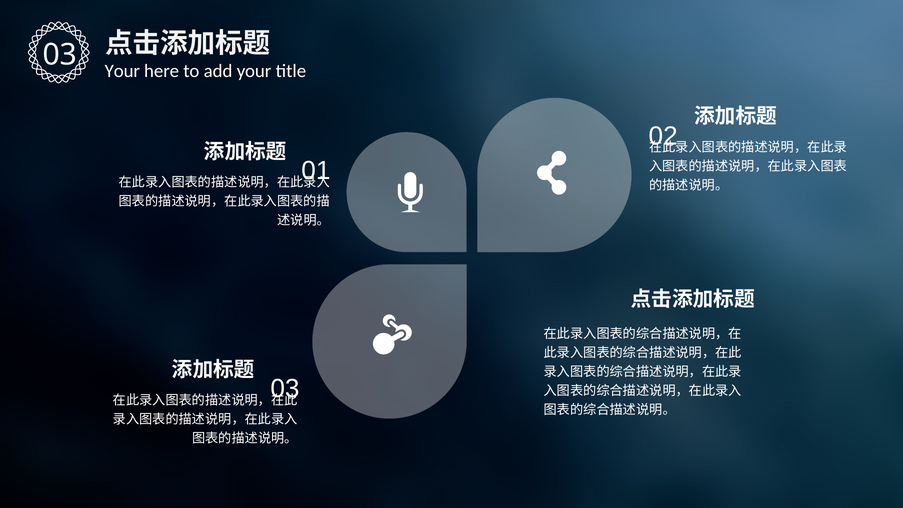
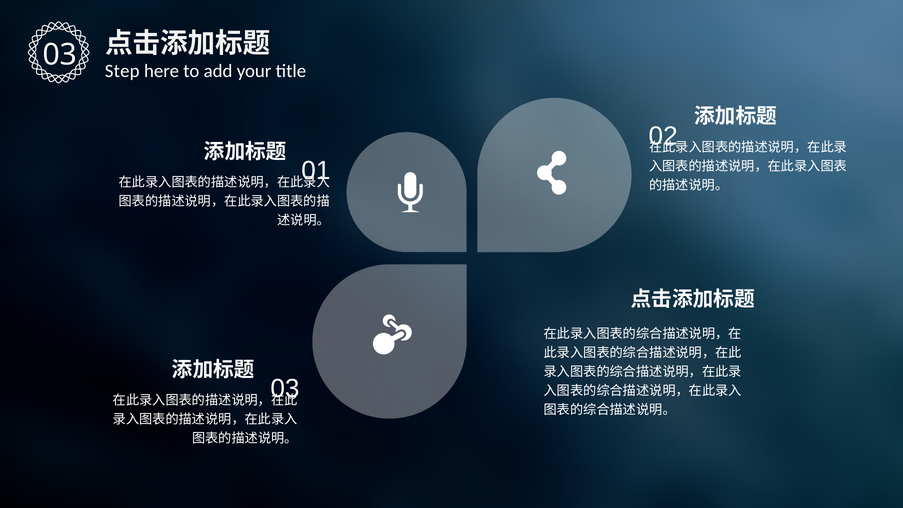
Your at (122, 71): Your -> Step
